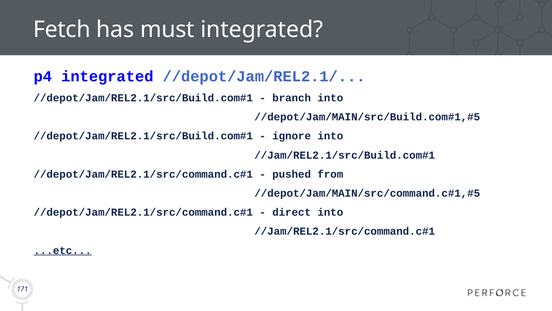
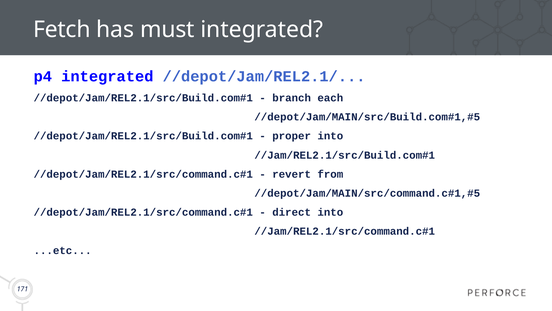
branch into: into -> each
ignore: ignore -> proper
pushed: pushed -> revert
...etc underline: present -> none
